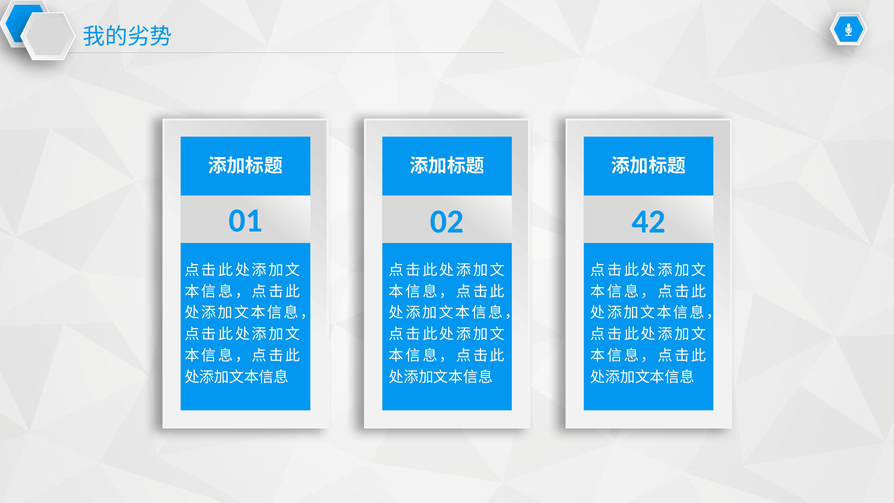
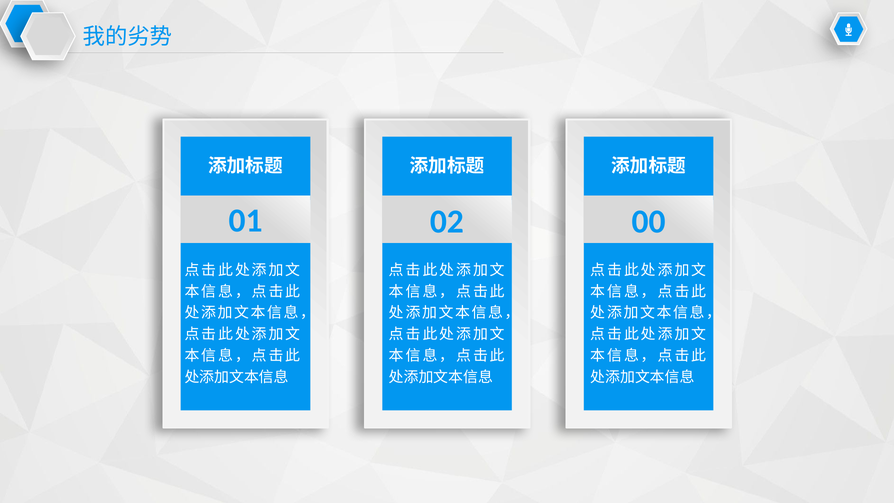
42: 42 -> 00
